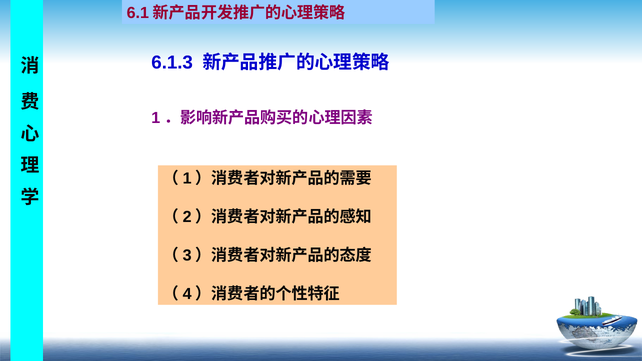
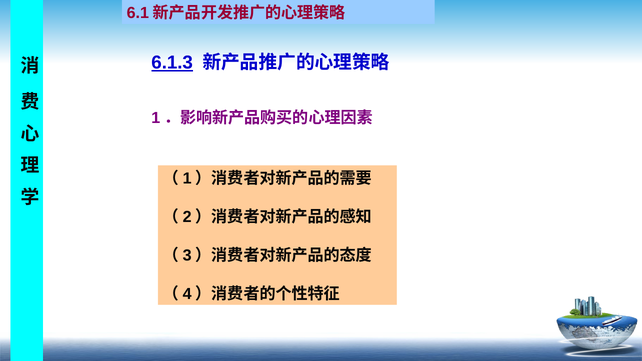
6.1.3 underline: none -> present
